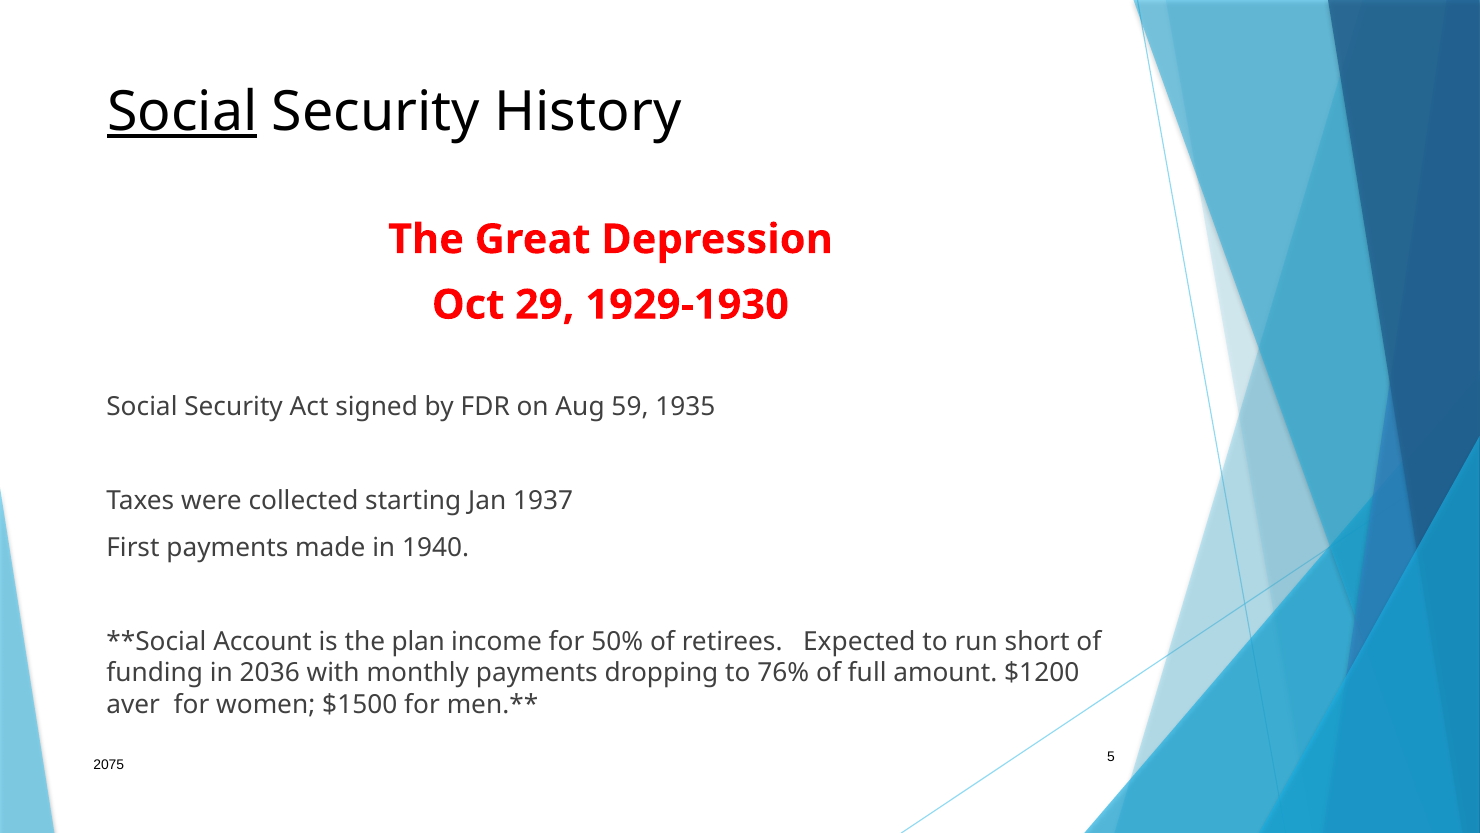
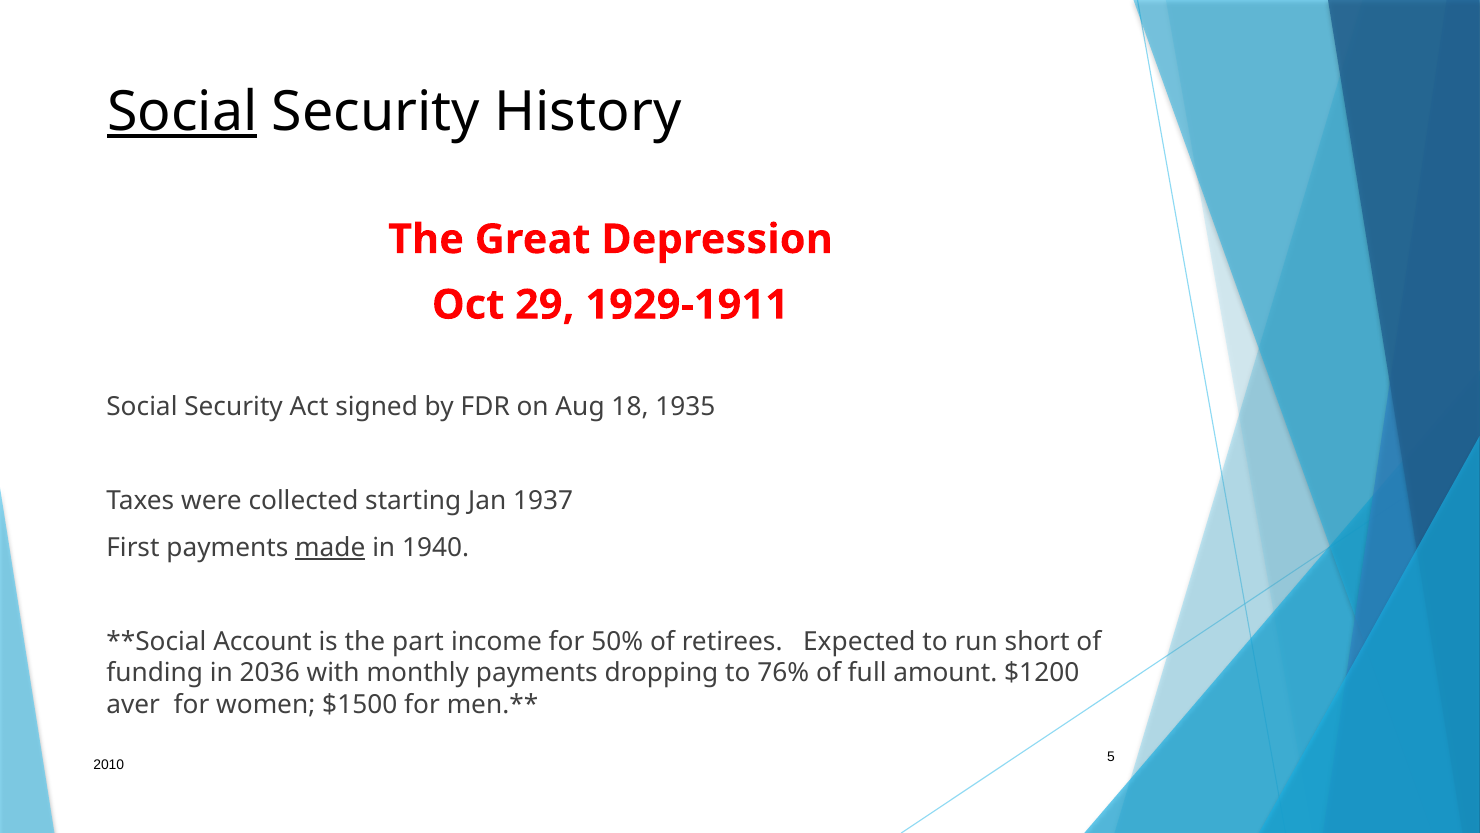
1929-1930: 1929-1930 -> 1929-1911
59: 59 -> 18
made underline: none -> present
plan: plan -> part
2075: 2075 -> 2010
